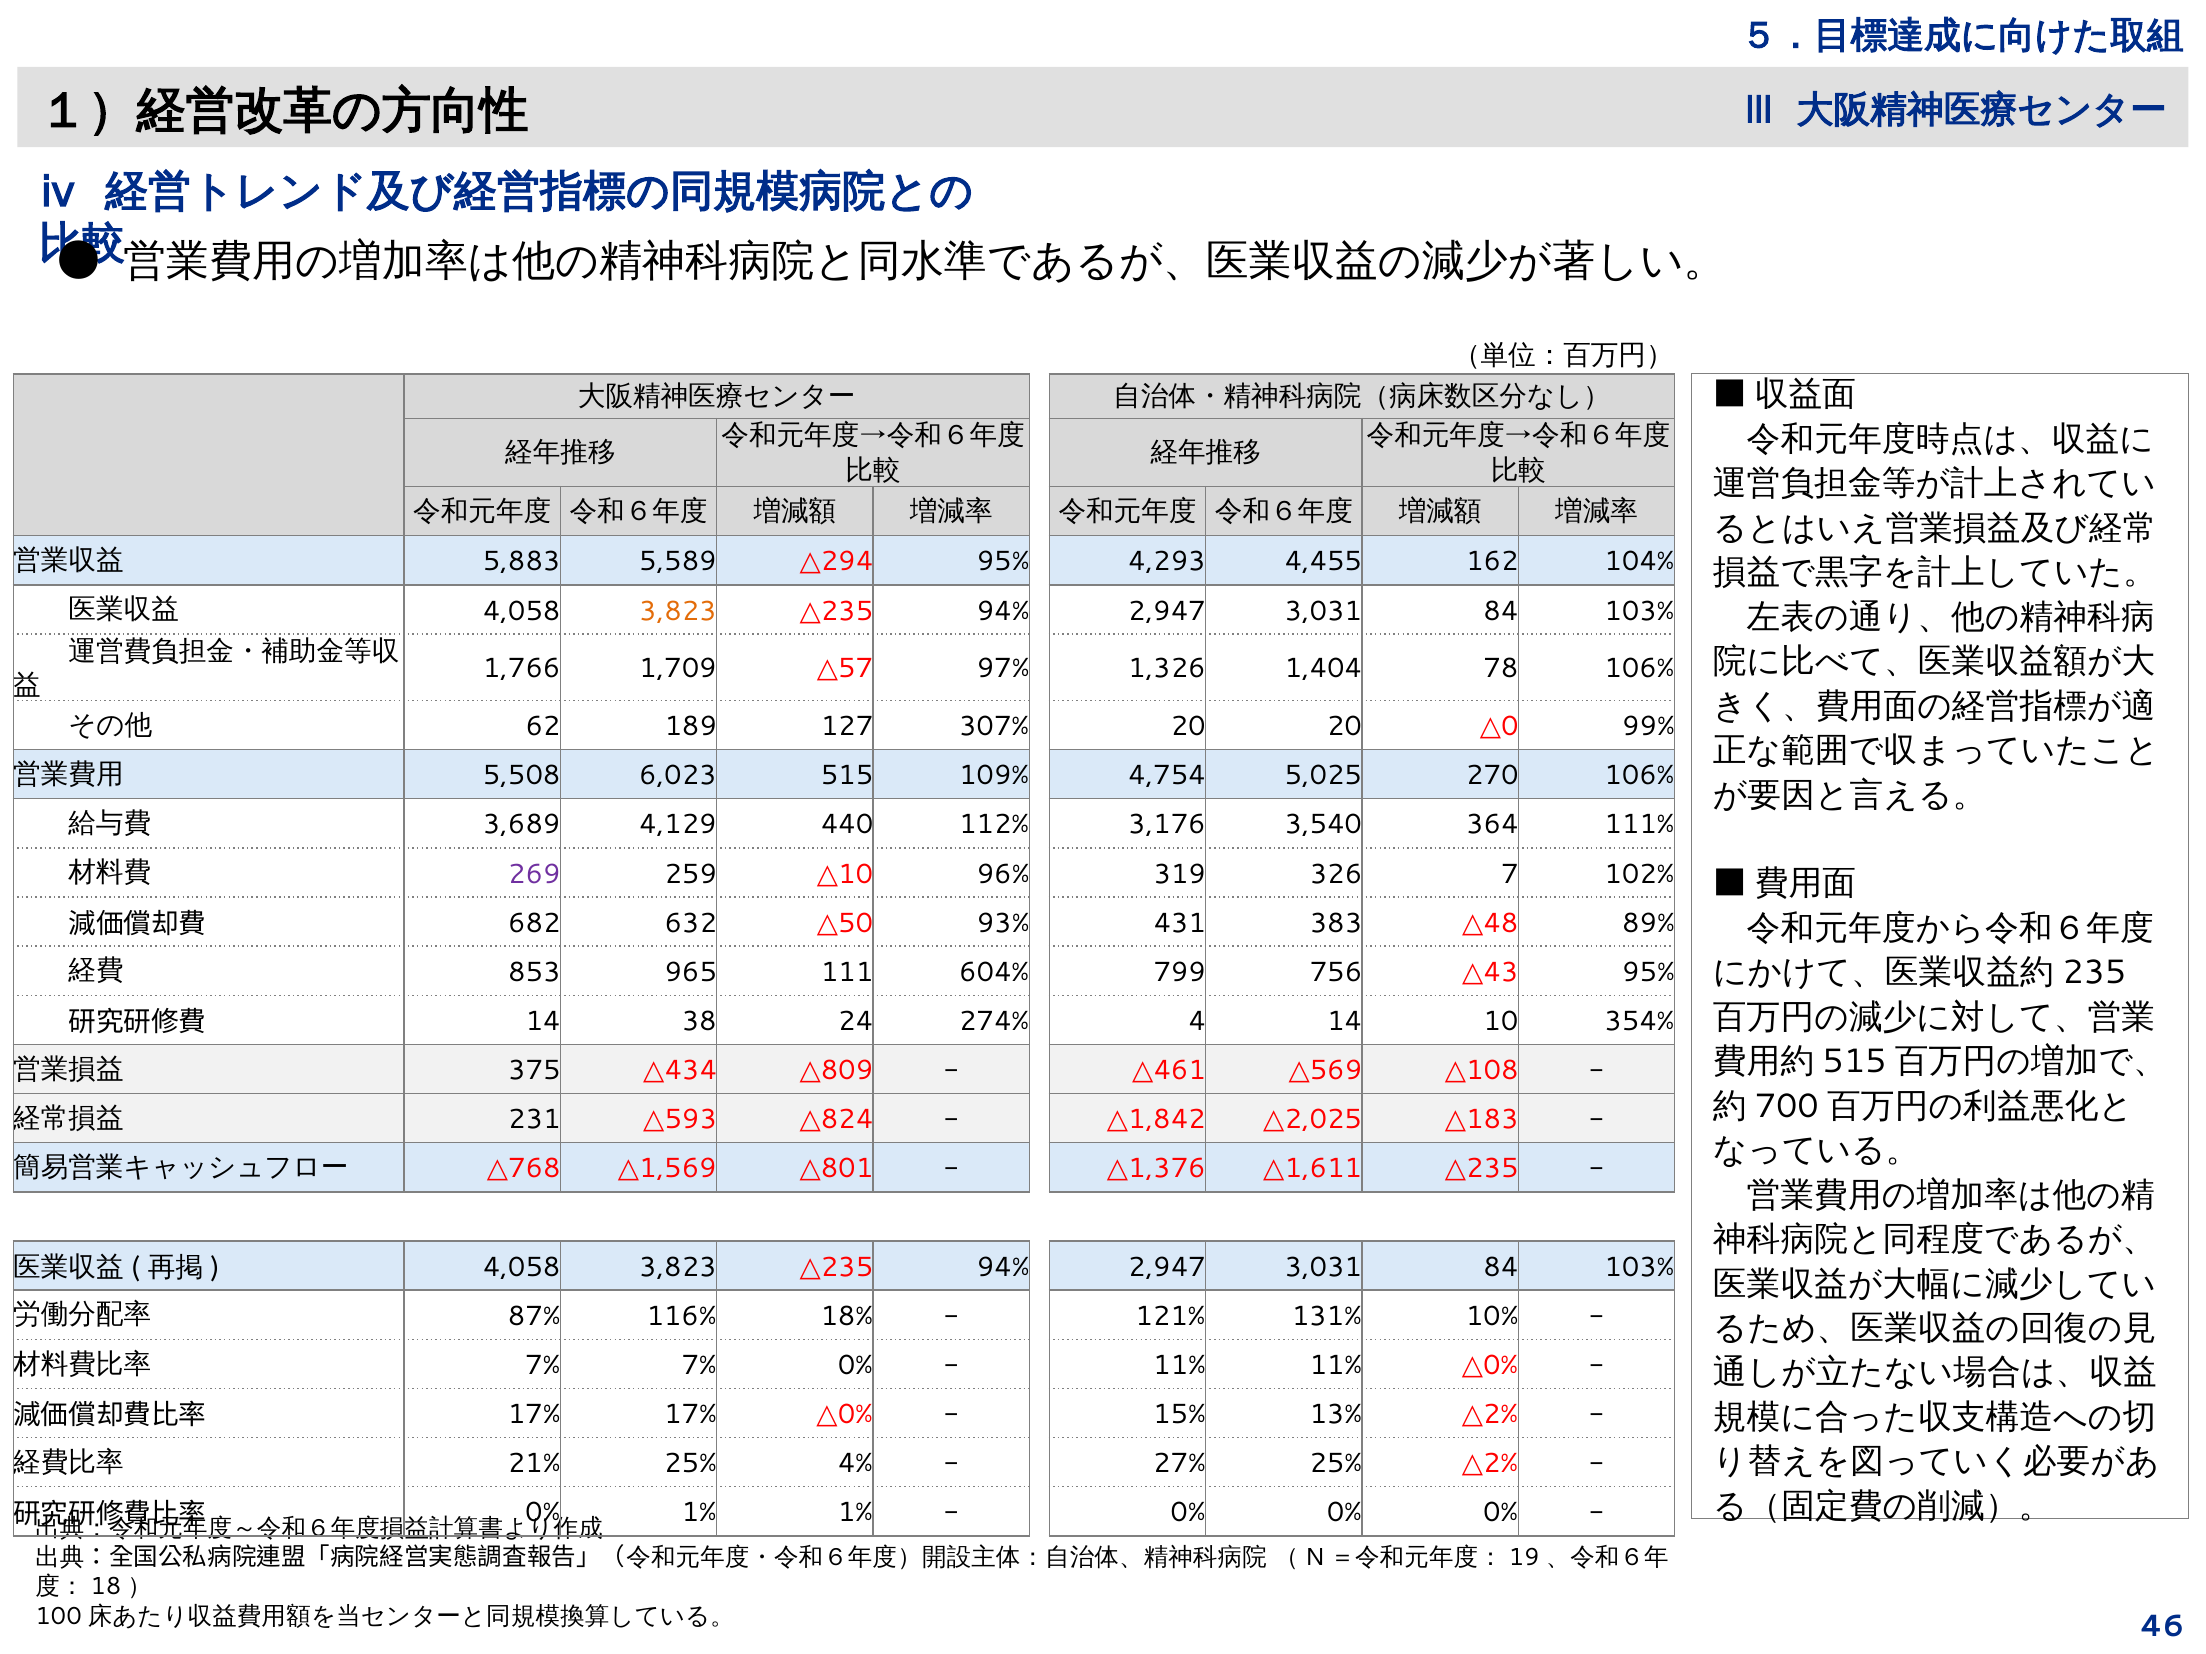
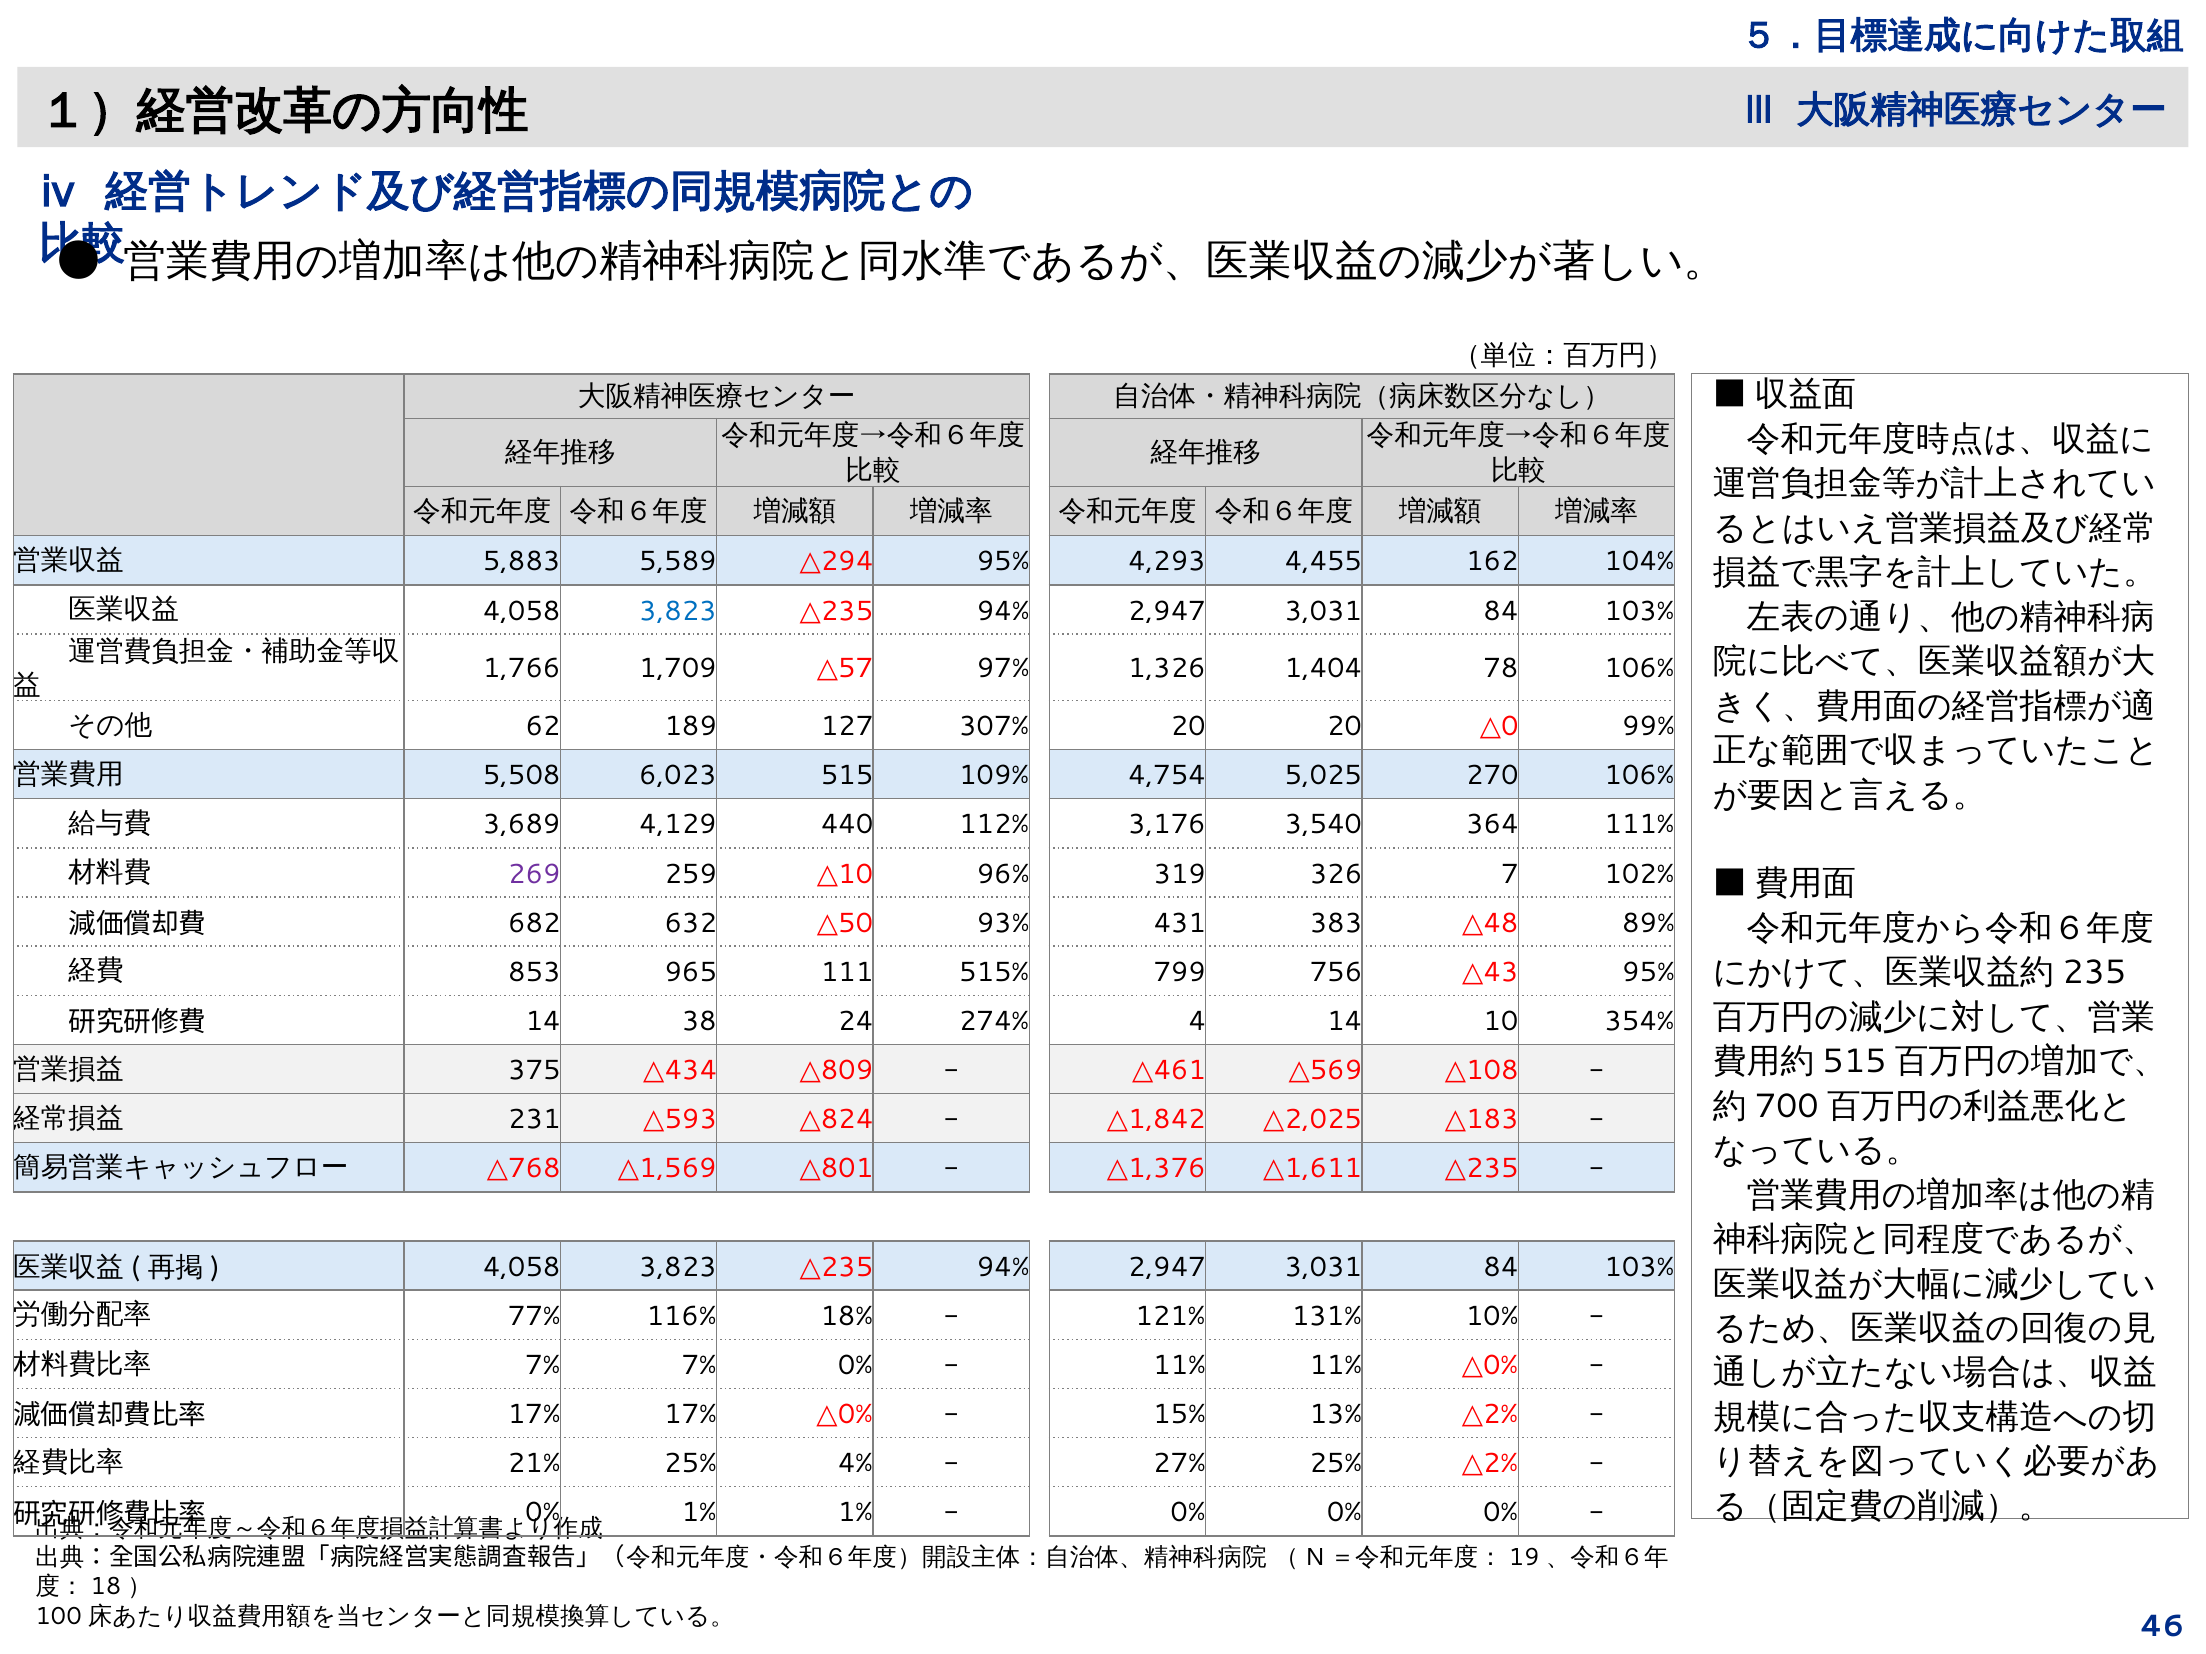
3,823 at (678, 611) colour: orange -> blue
604%: 604% -> 515%
87%: 87% -> 77%
